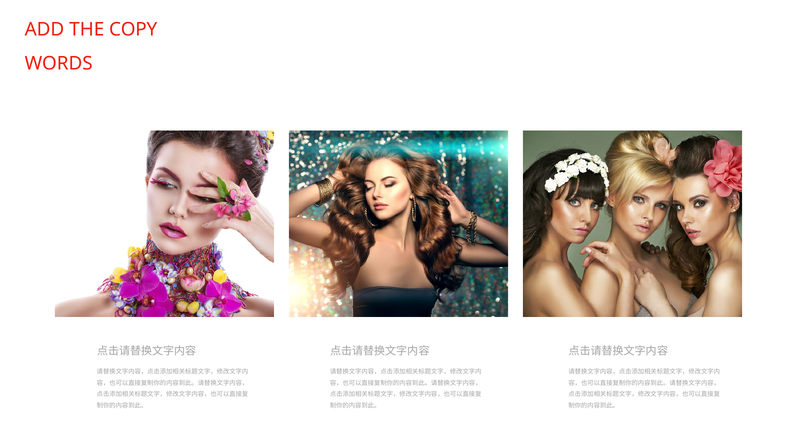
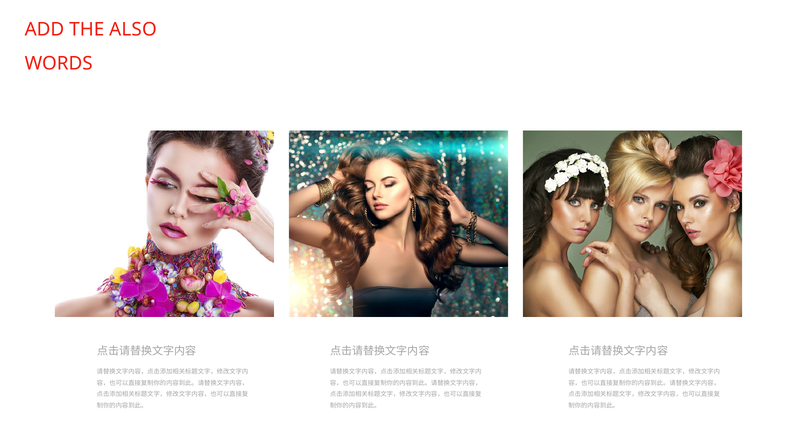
COPY: COPY -> ALSO
